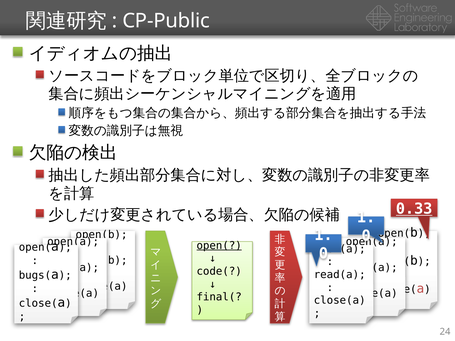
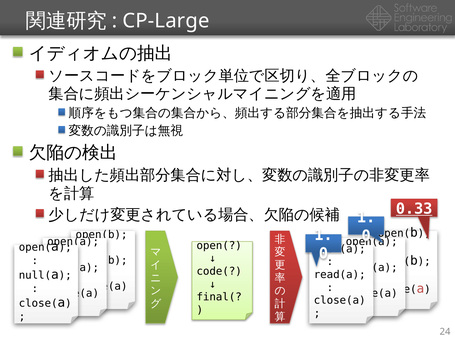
CP-Public: CP-Public -> CP-Large
open( at (219, 246) underline: present -> none
bugs(: bugs( -> null(
